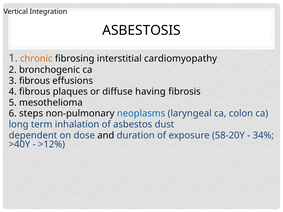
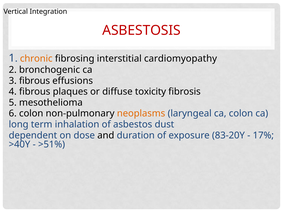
ASBESTOSIS colour: black -> red
having: having -> toxicity
6 steps: steps -> colon
neoplasms colour: blue -> orange
58-20Y: 58-20Y -> 83-20Y
34%: 34% -> 17%
>12%: >12% -> >51%
